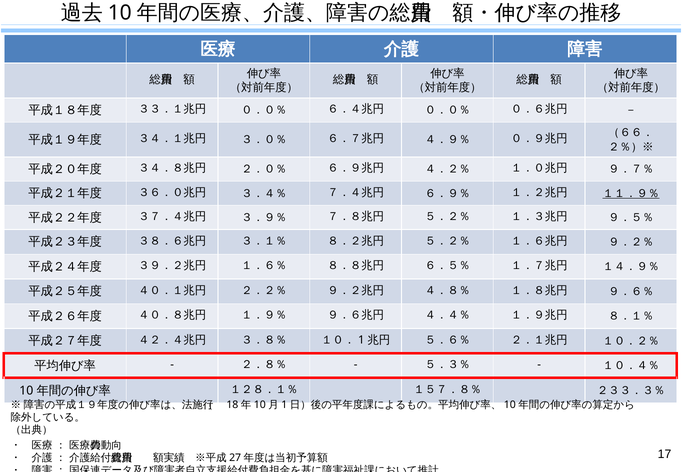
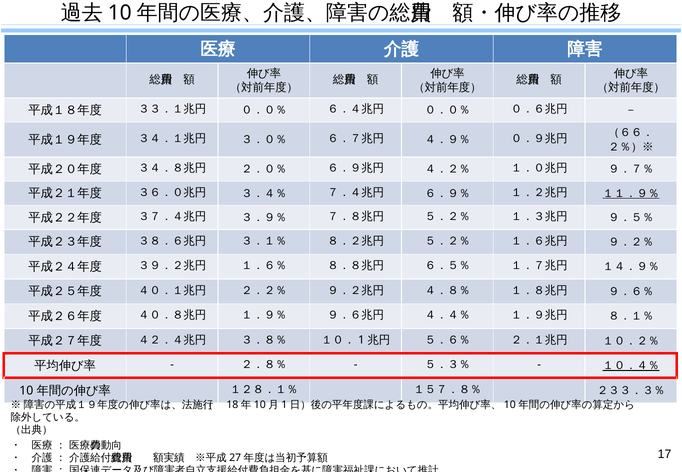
１０．４％ underline: none -> present
